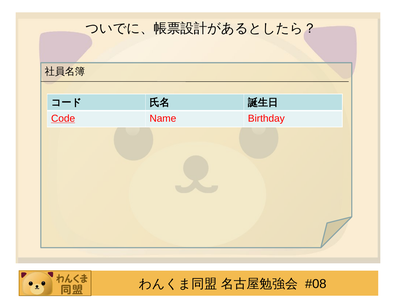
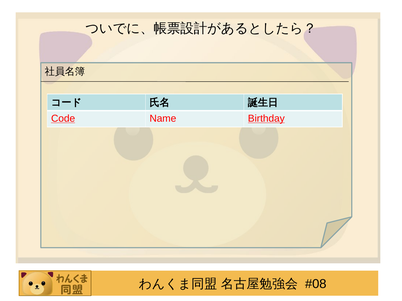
Birthday underline: none -> present
